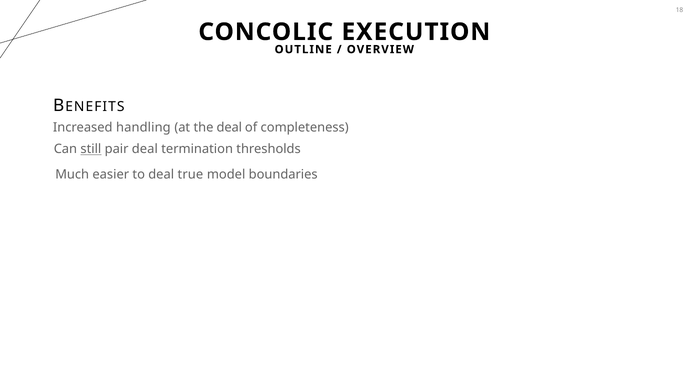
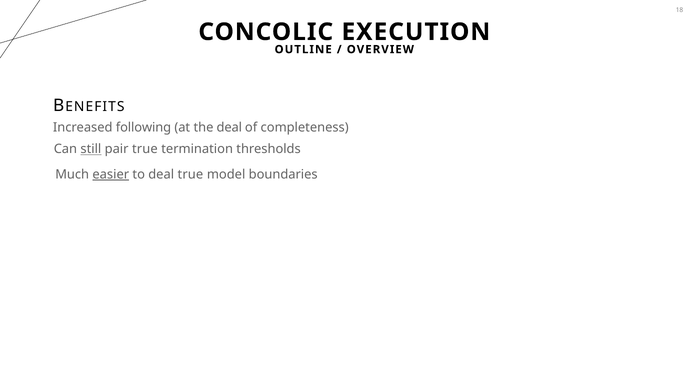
handling: handling -> following
pair deal: deal -> true
easier underline: none -> present
